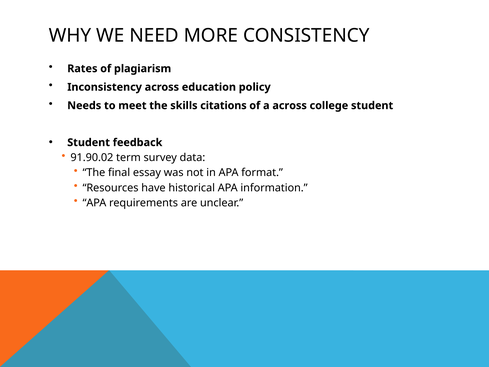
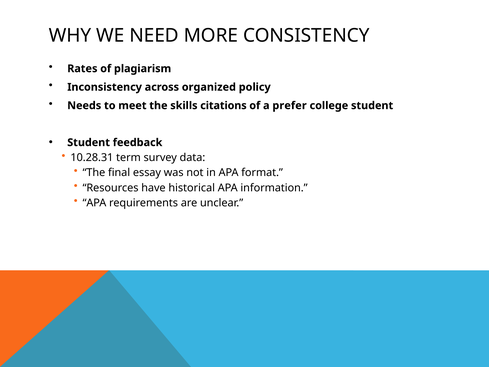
education: education -> organized
a across: across -> prefer
91.90.02: 91.90.02 -> 10.28.31
